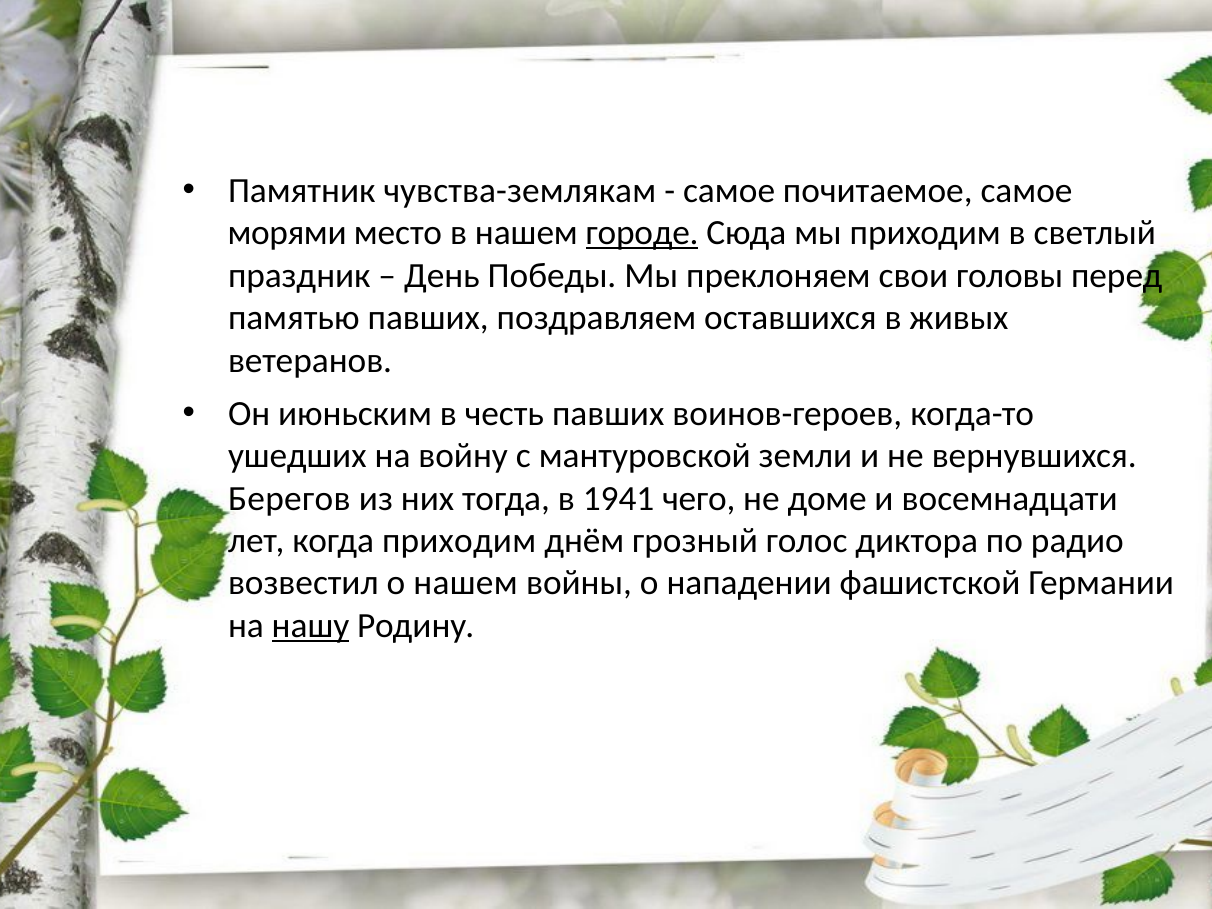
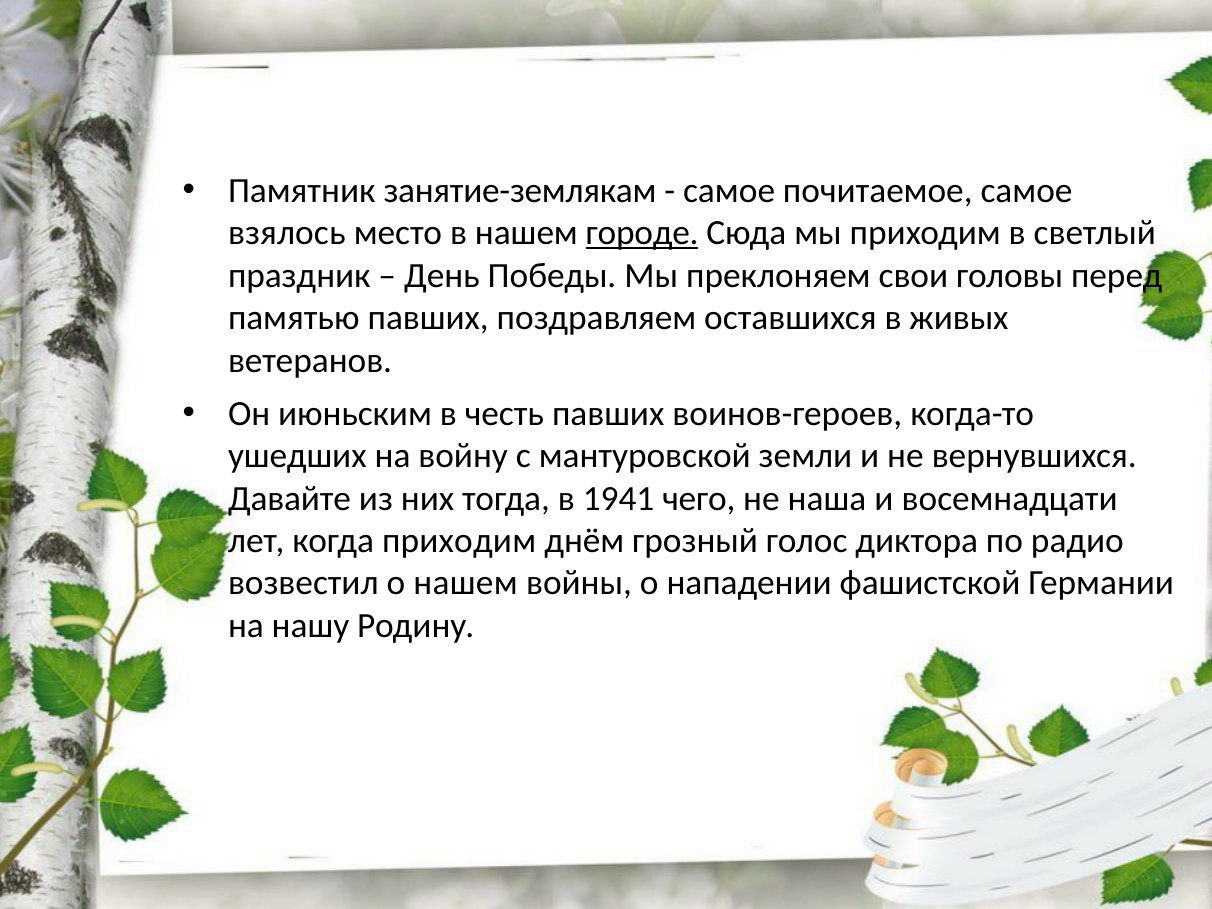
чувства-землякам: чувства-землякам -> занятие-землякам
морями: морями -> взялось
Берегов: Берегов -> Давайте
доме: доме -> наша
нашу underline: present -> none
